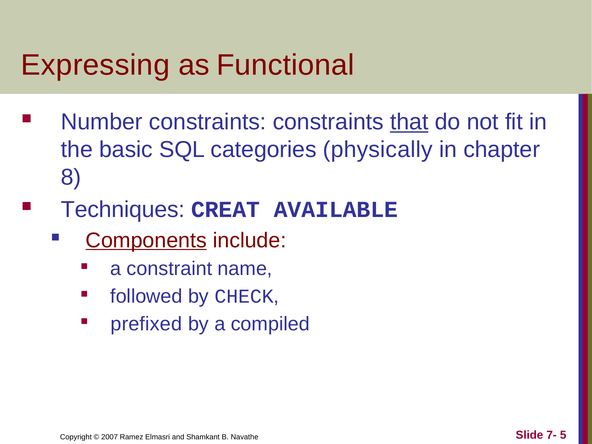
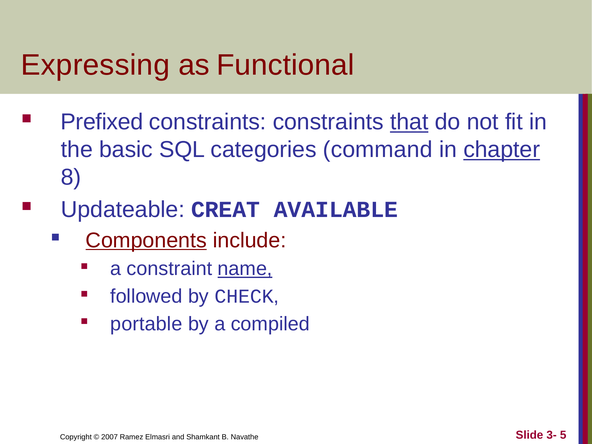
Number: Number -> Prefixed
physically: physically -> command
chapter underline: none -> present
Techniques: Techniques -> Updateable
name underline: none -> present
prefixed: prefixed -> portable
7-: 7- -> 3-
